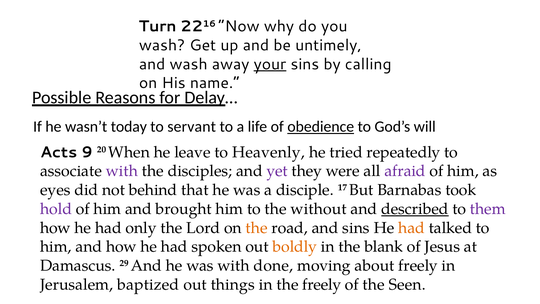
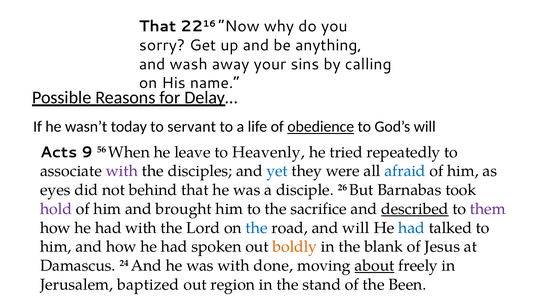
Turn at (158, 26): Turn -> That
wash at (162, 45): wash -> sorry
untimely: untimely -> anything
your underline: present -> none
20: 20 -> 56
yet colour: purple -> blue
afraid colour: purple -> blue
17: 17 -> 26
without: without -> sacrifice
had only: only -> with
the at (257, 228) colour: orange -> blue
and sins: sins -> will
had at (412, 228) colour: orange -> blue
29: 29 -> 24
about underline: none -> present
things: things -> region
the freely: freely -> stand
Seen: Seen -> Been
